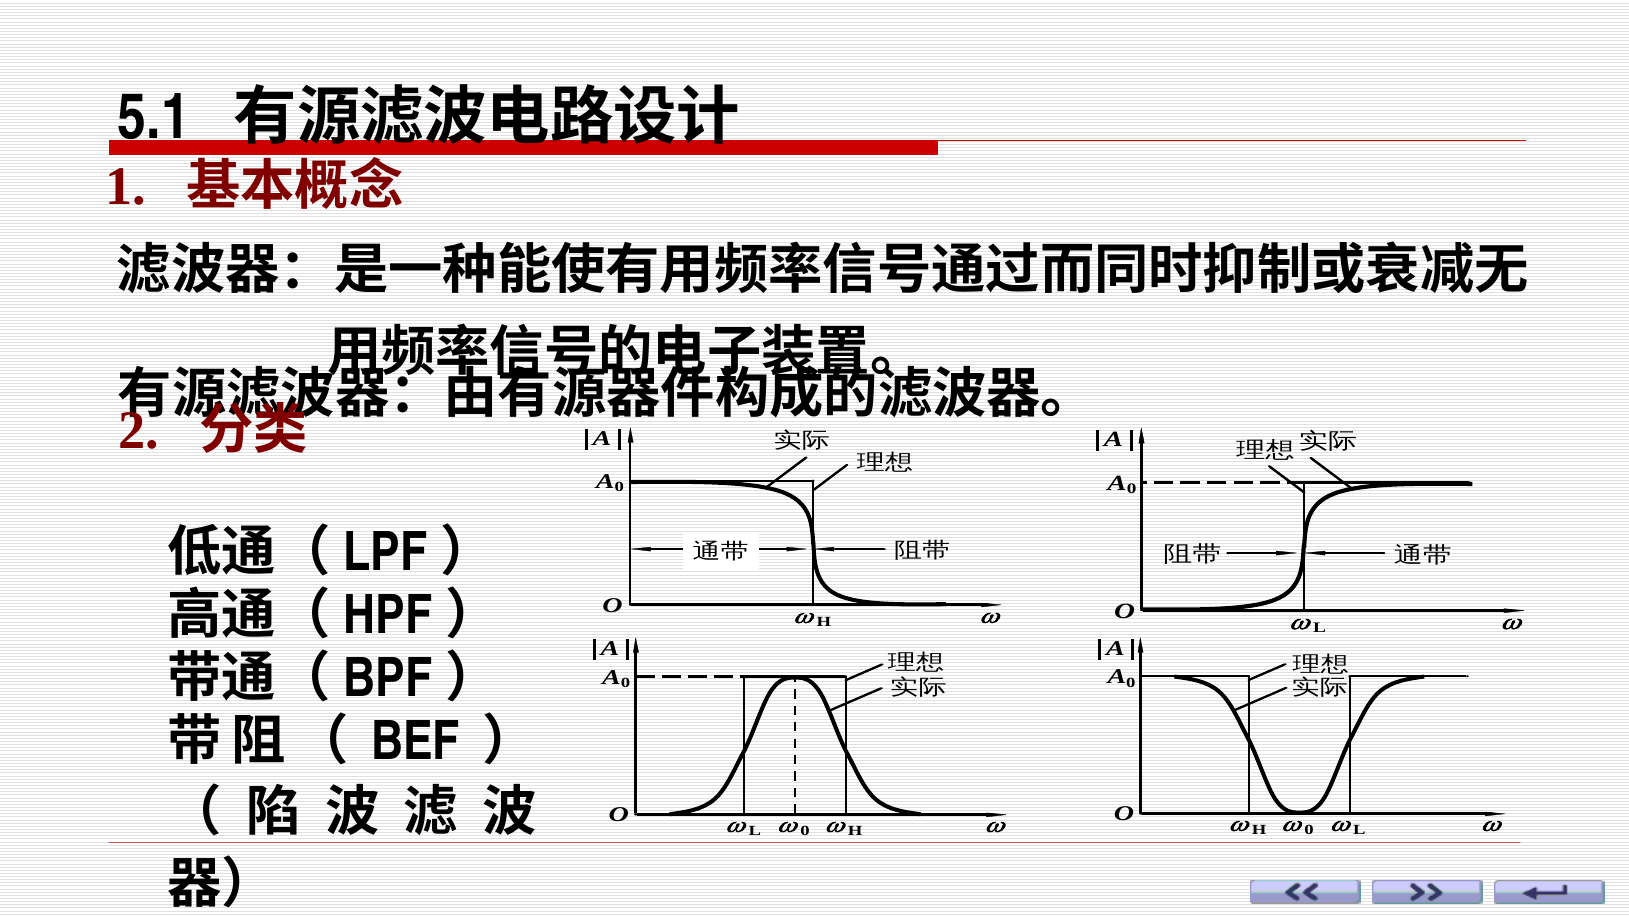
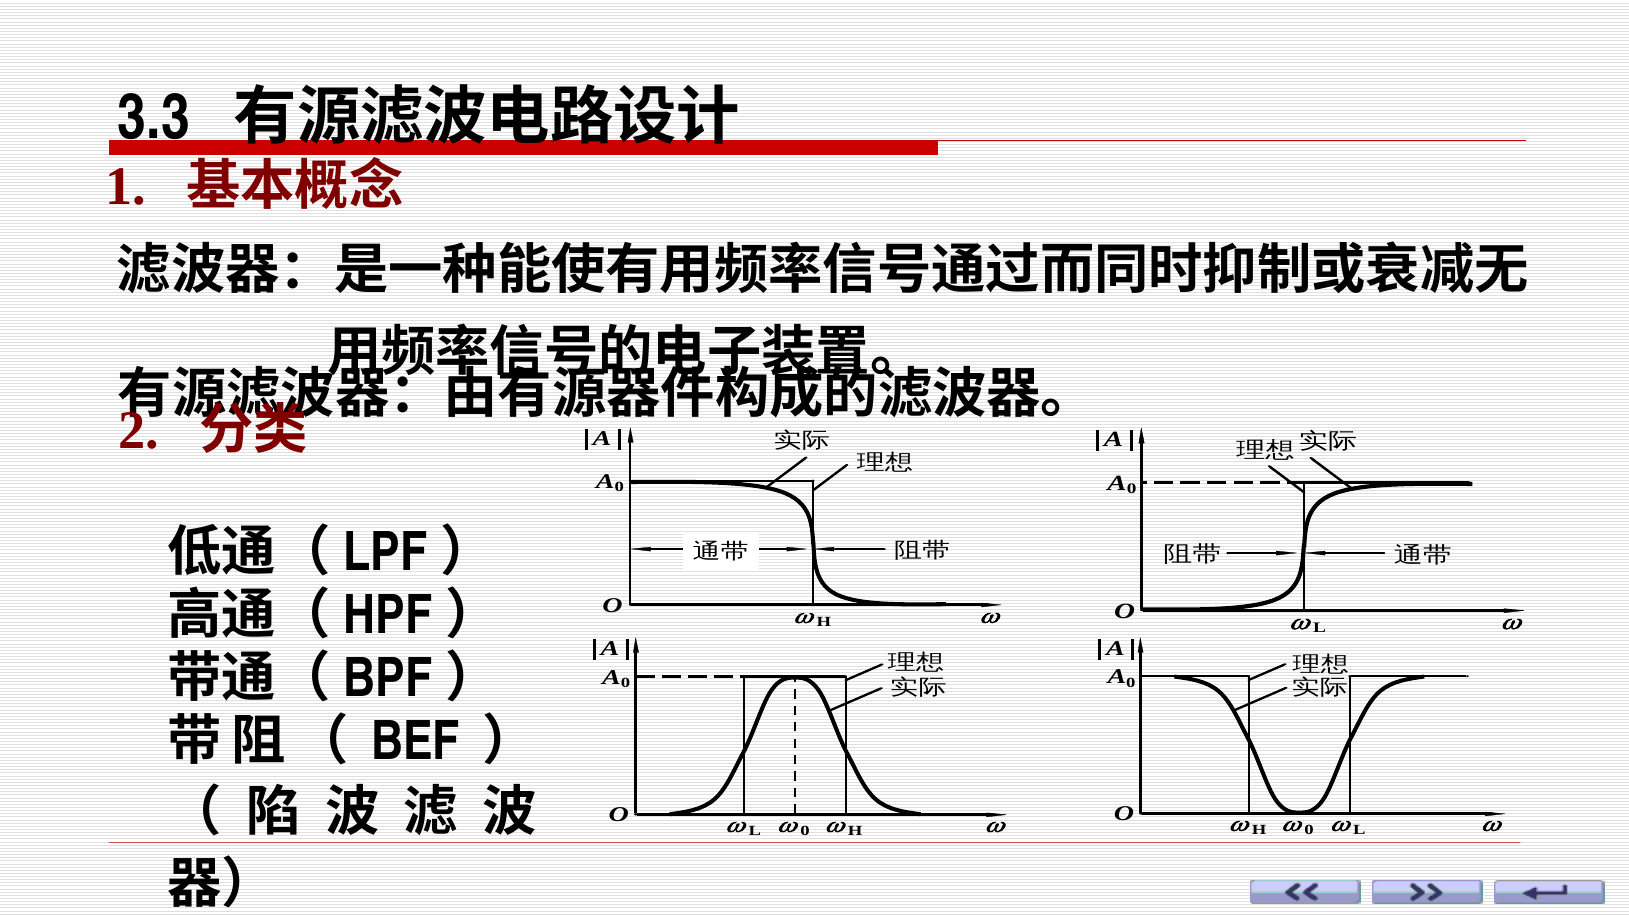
5.1: 5.1 -> 3.3
